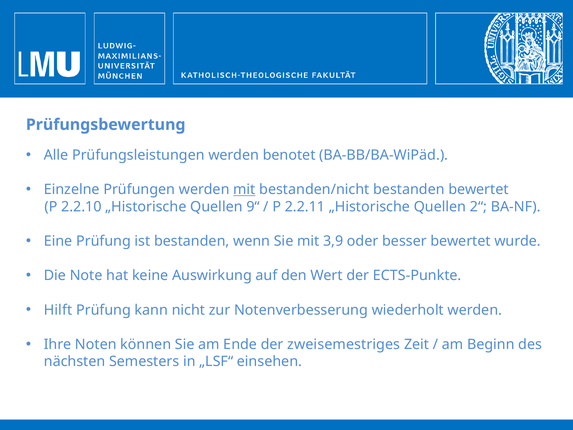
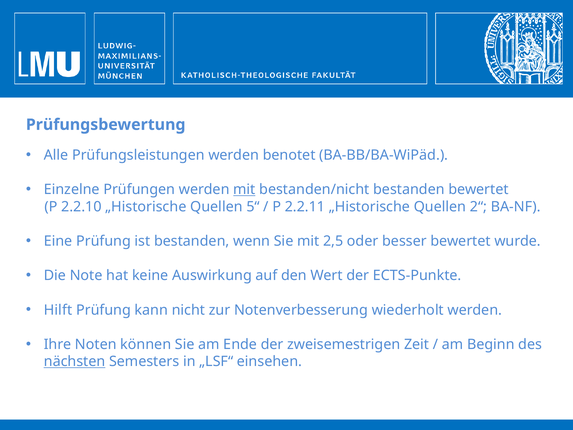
9“: 9“ -> 5“
3,9: 3,9 -> 2,5
zweisemestriges: zweisemestriges -> zweisemestrigen
nächsten underline: none -> present
